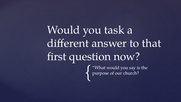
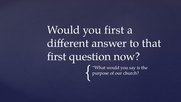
you task: task -> first
